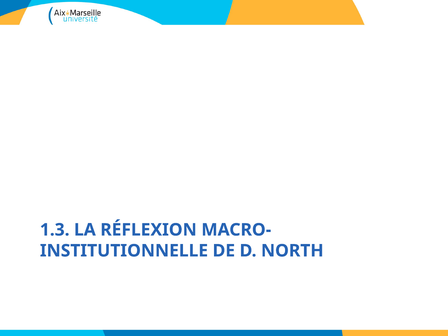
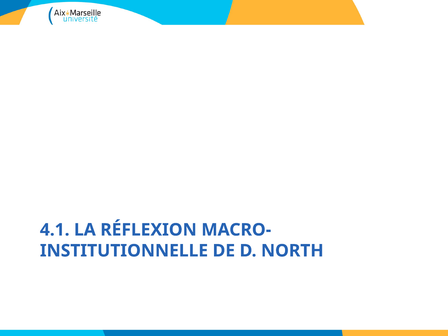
1.3: 1.3 -> 4.1
